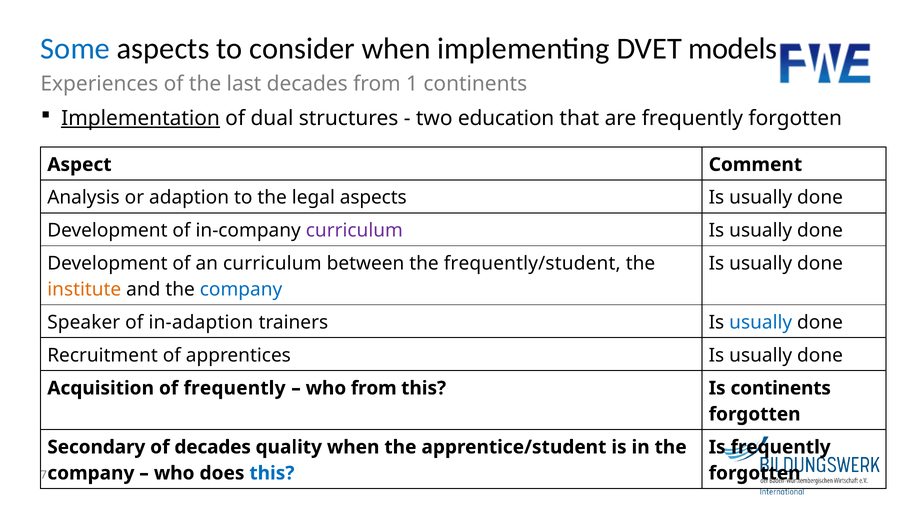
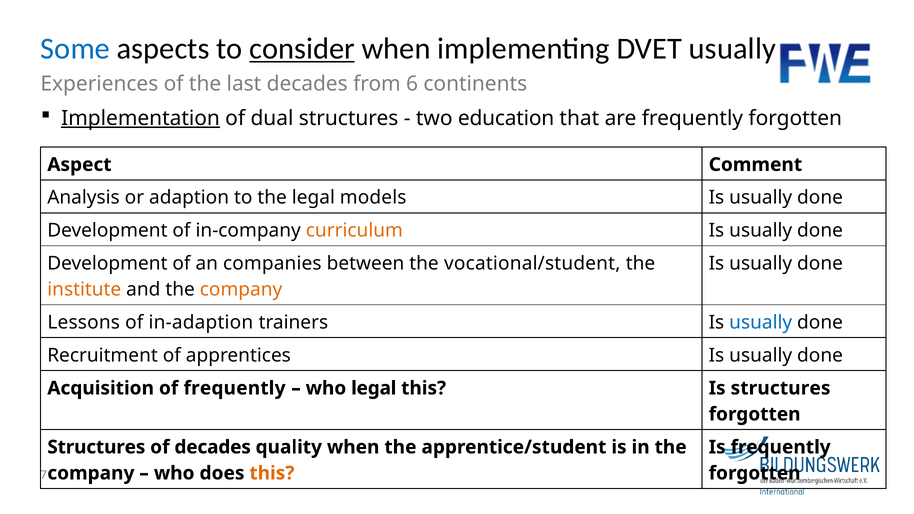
consider underline: none -> present
DVET models: models -> usually
1: 1 -> 6
legal aspects: aspects -> models
curriculum at (354, 231) colour: purple -> orange
an curriculum: curriculum -> companies
frequently/student: frequently/student -> vocational/student
company at (241, 289) colour: blue -> orange
Speaker: Speaker -> Lessons
who from: from -> legal
Is continents: continents -> structures
Secondary at (96, 447): Secondary -> Structures
this at (272, 473) colour: blue -> orange
